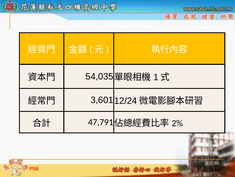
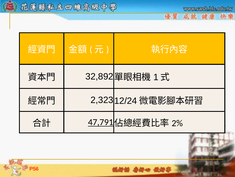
54,035: 54,035 -> 32,892
3,601: 3,601 -> 2,323
47,791 underline: none -> present
